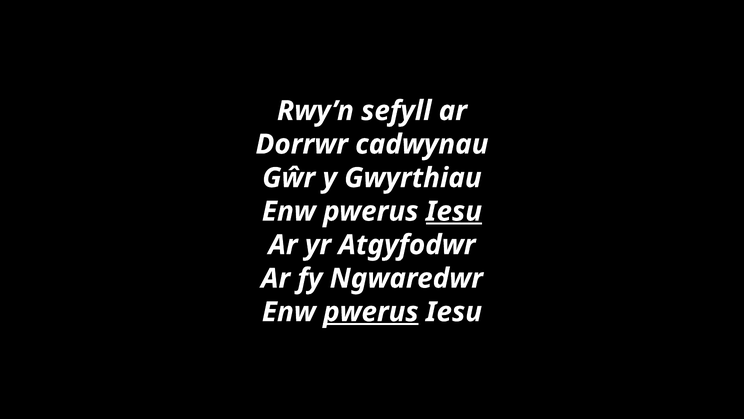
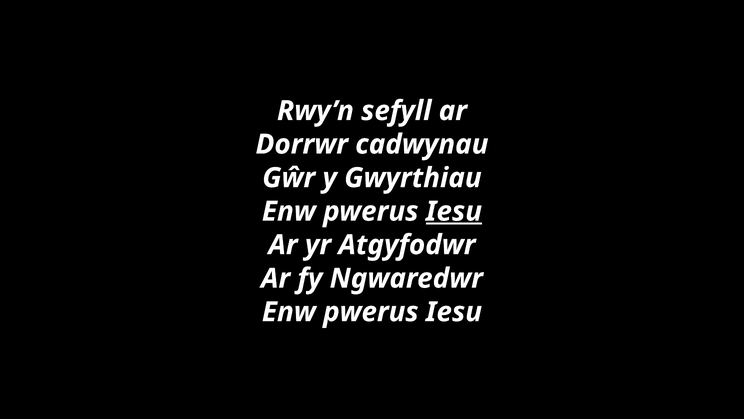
pwerus at (371, 312) underline: present -> none
